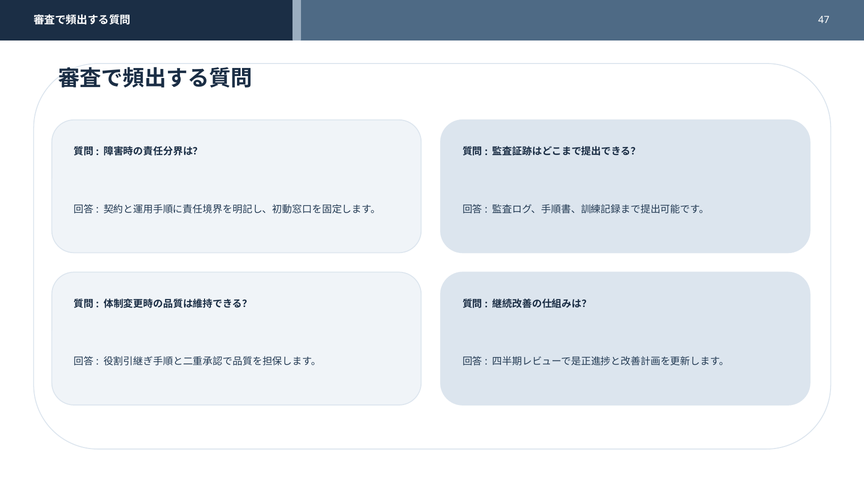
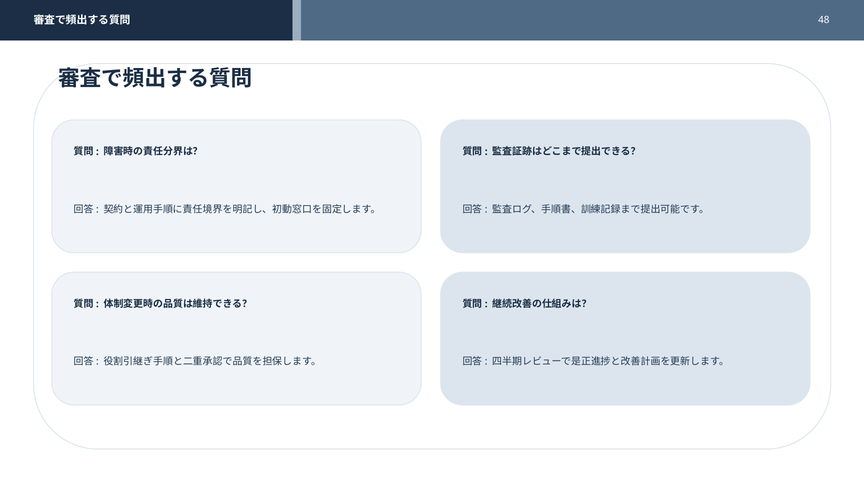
47: 47 -> 48
